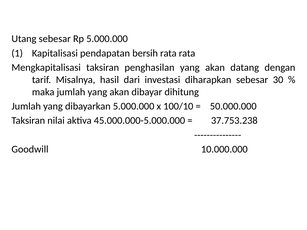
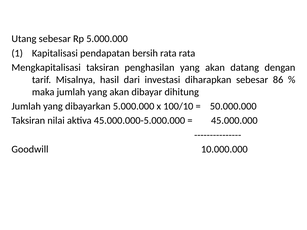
30: 30 -> 86
37.753.238: 37.753.238 -> 45.000.000
